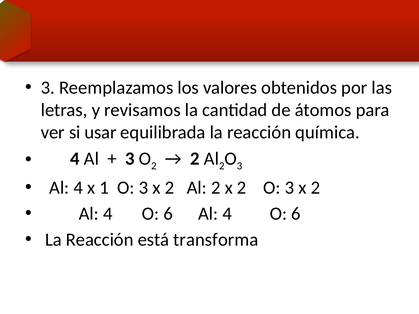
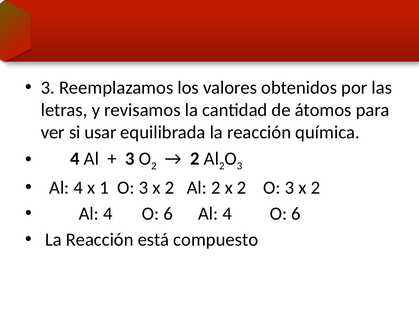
transforma: transforma -> compuesto
